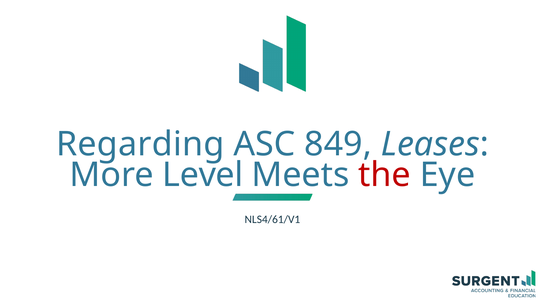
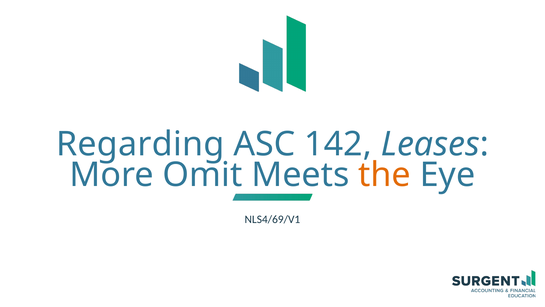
849: 849 -> 142
Level: Level -> Omit
the colour: red -> orange
NLS4/61/V1: NLS4/61/V1 -> NLS4/69/V1
